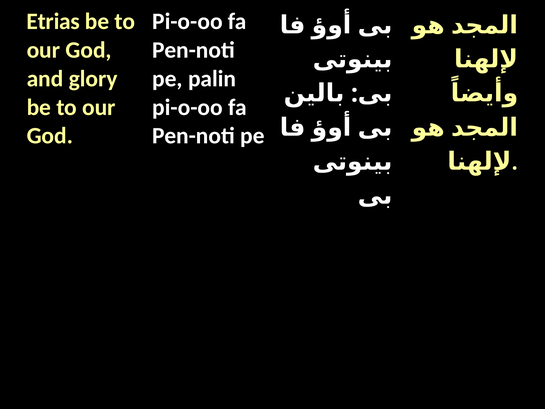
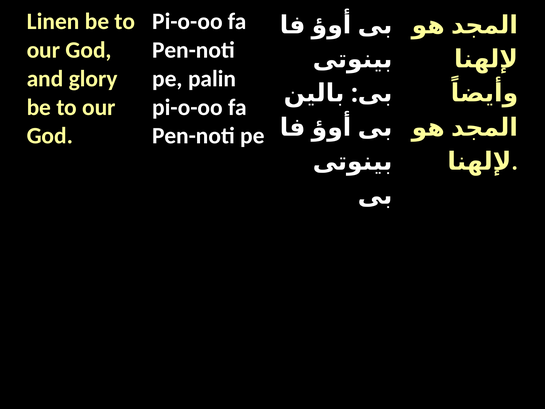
Etrias: Etrias -> Linen
